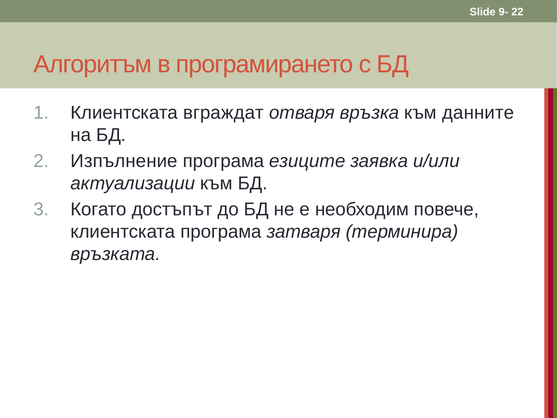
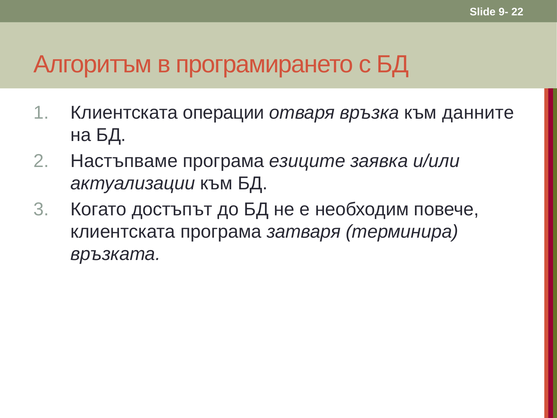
вграждат: вграждат -> операции
Изпълнение: Изпълнение -> Настъпваме
